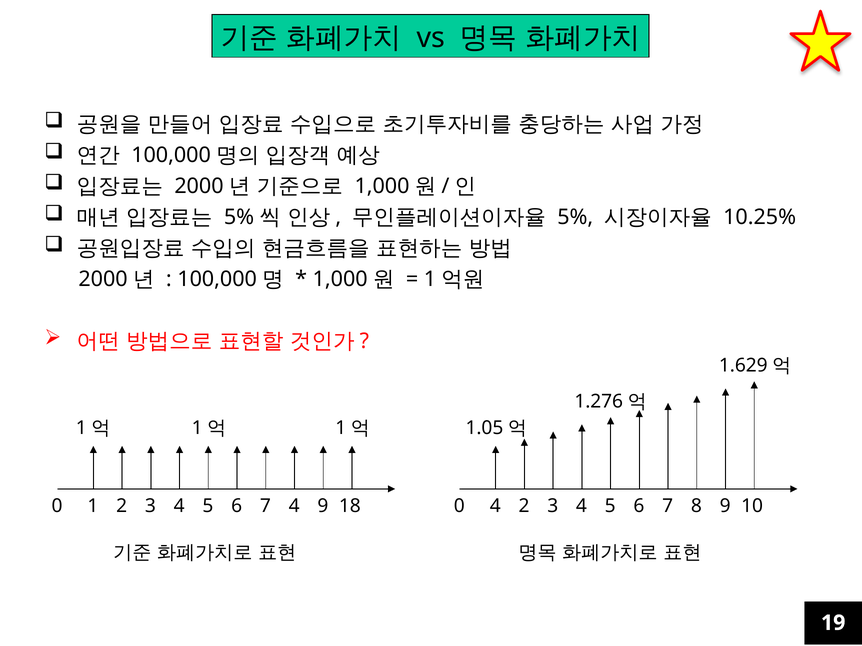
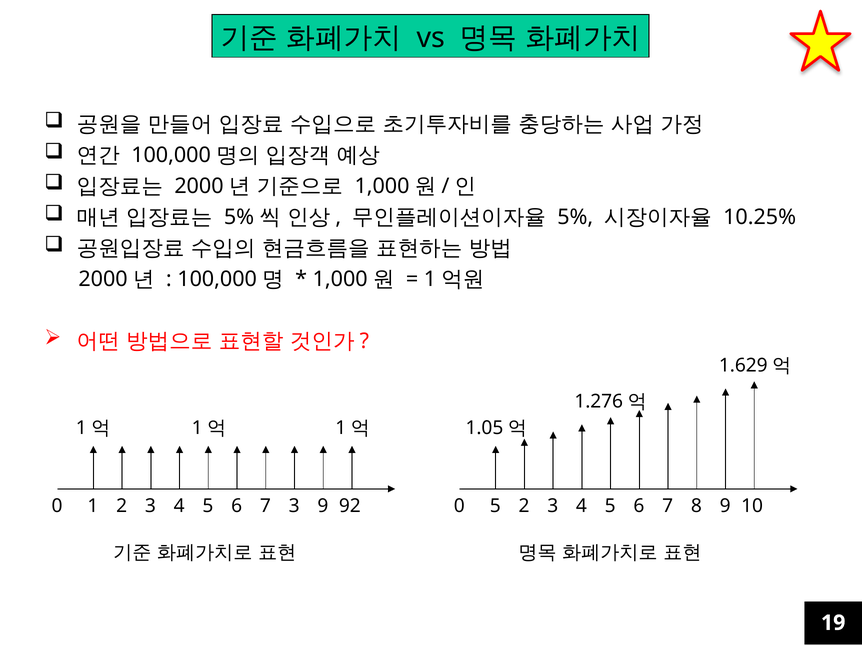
7 4: 4 -> 3
18: 18 -> 92
0 4: 4 -> 5
